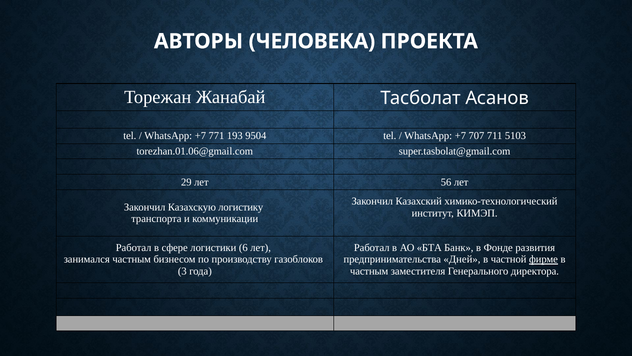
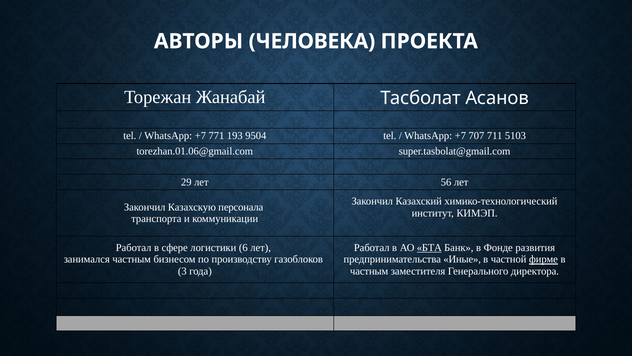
логистику: логистику -> персонала
БТА underline: none -> present
Дней: Дней -> Иные
